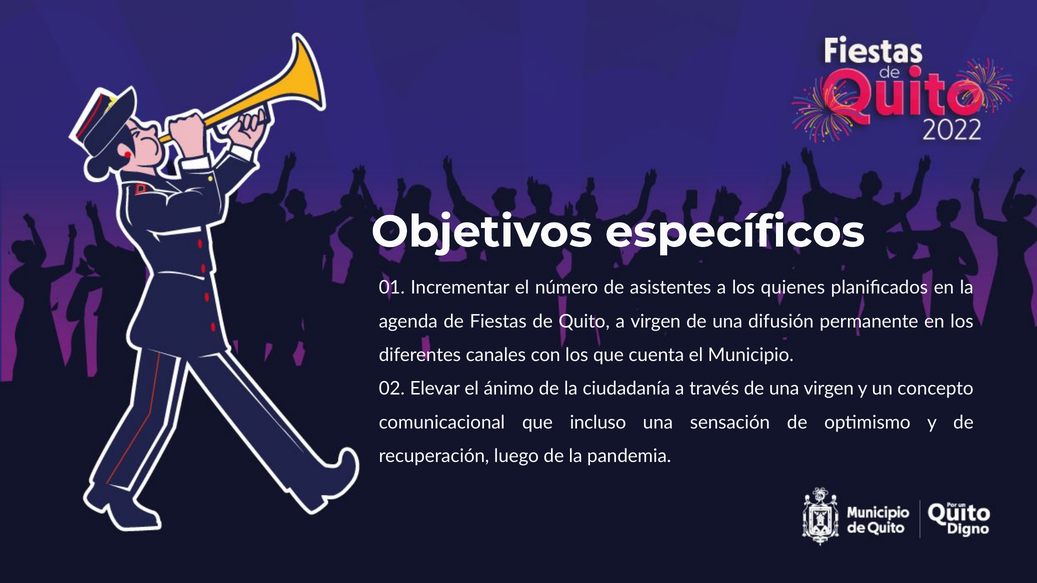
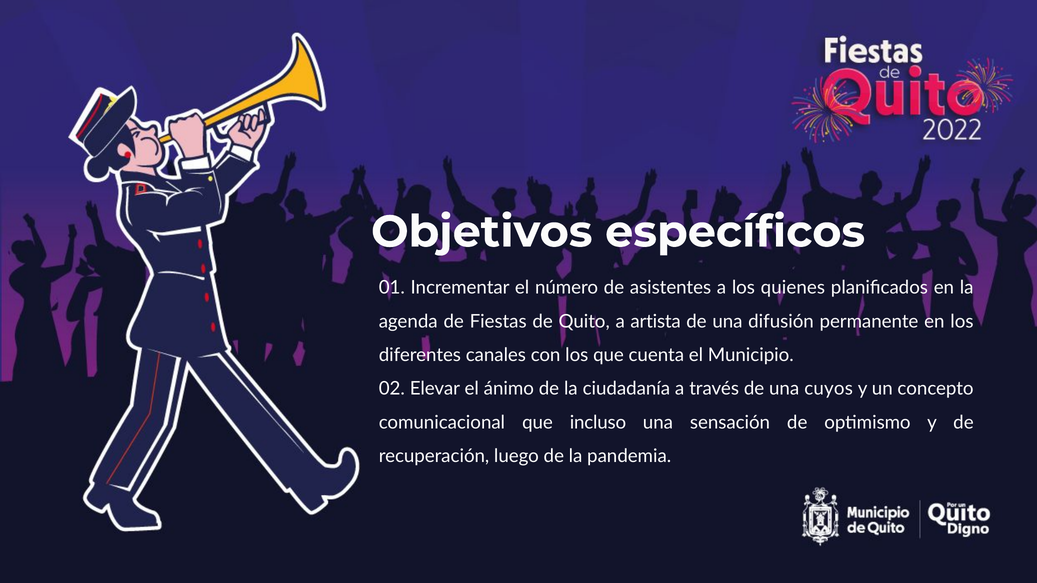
a virgen: virgen -> artista
una virgen: virgen -> cuyos
